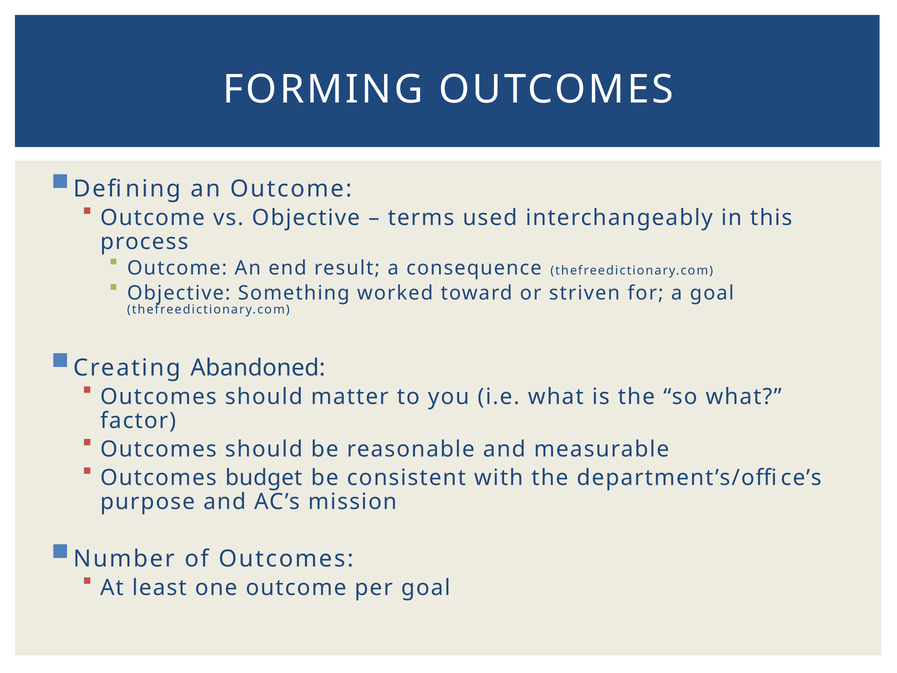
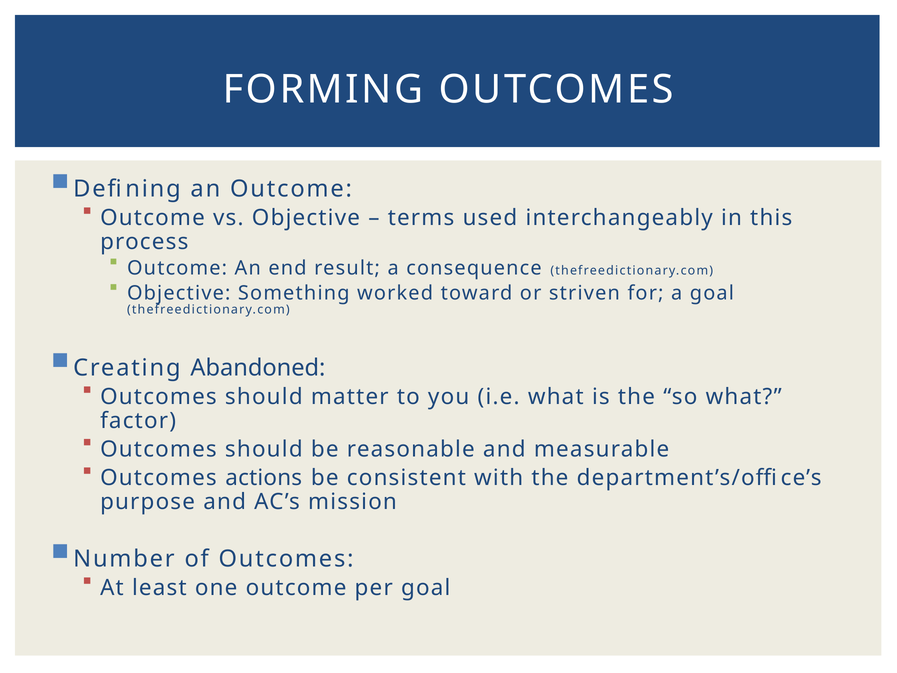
budget: budget -> actions
